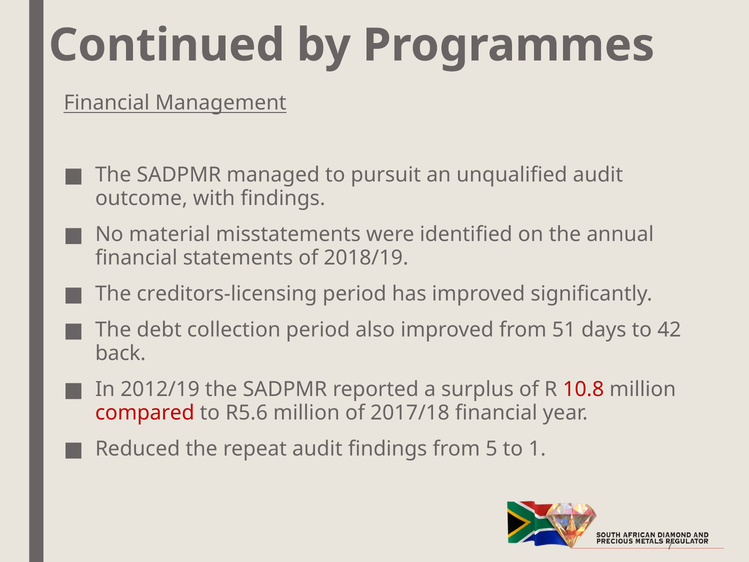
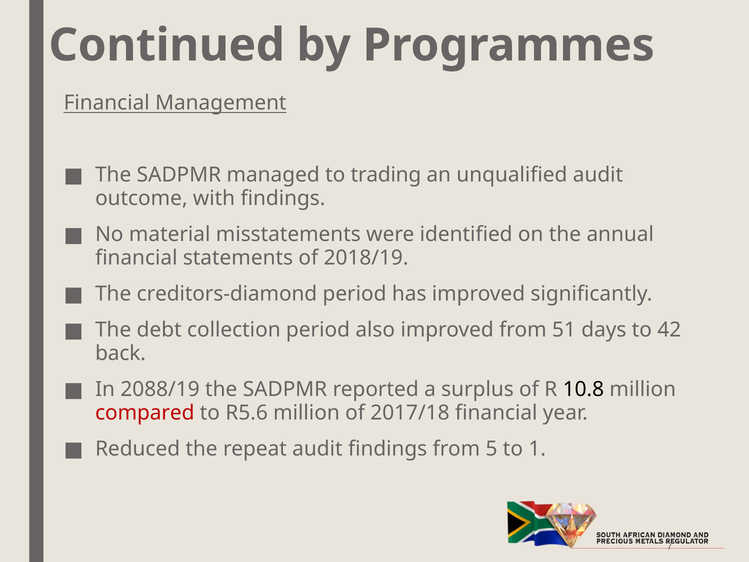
pursuit: pursuit -> trading
creditors-licensing: creditors-licensing -> creditors-diamond
2012/19: 2012/19 -> 2088/19
10.8 colour: red -> black
